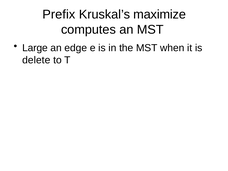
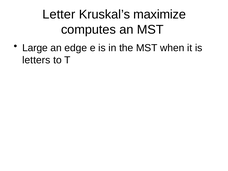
Prefix: Prefix -> Letter
delete: delete -> letters
